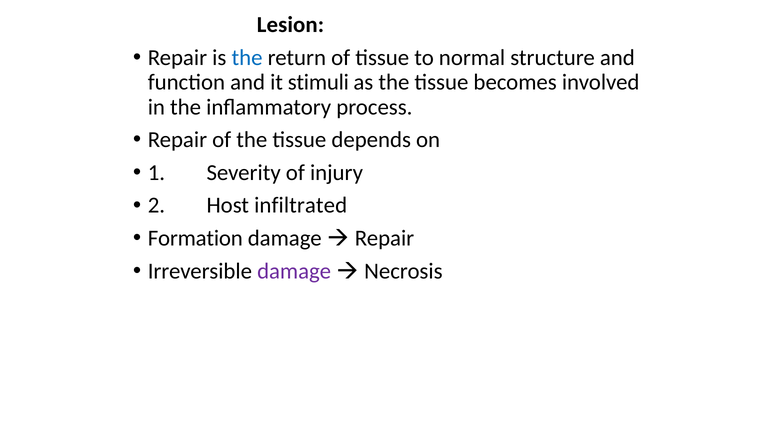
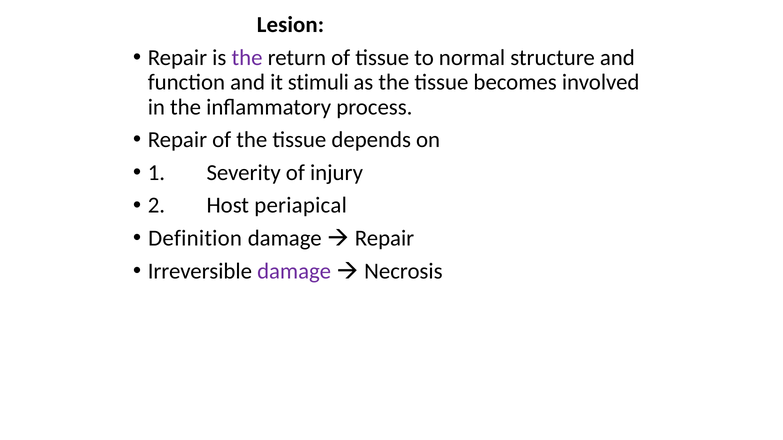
the at (247, 58) colour: blue -> purple
infiltrated: infiltrated -> periapical
Formation: Formation -> Definition
